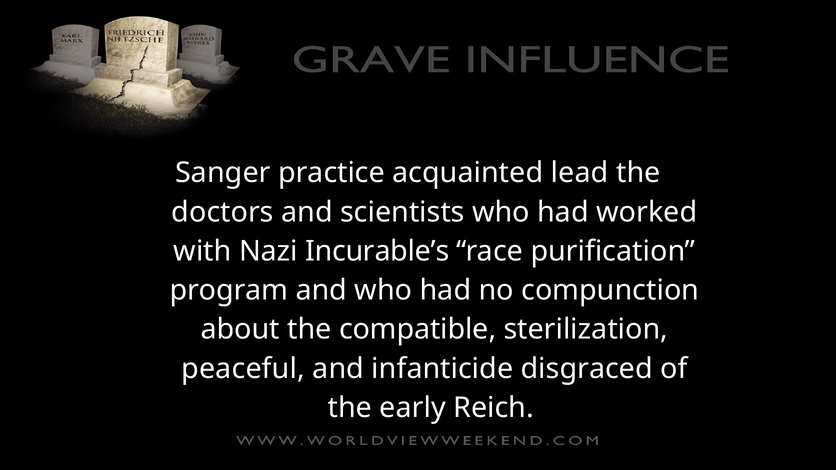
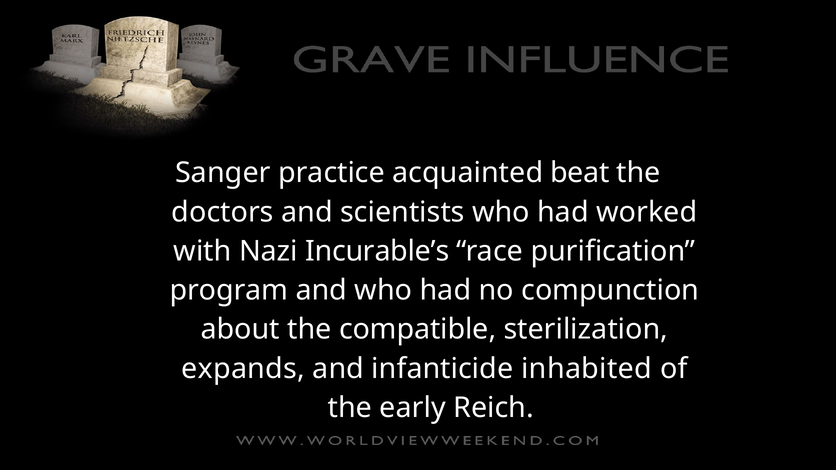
lead: lead -> beat
peaceful: peaceful -> expands
disgraced: disgraced -> inhabited
